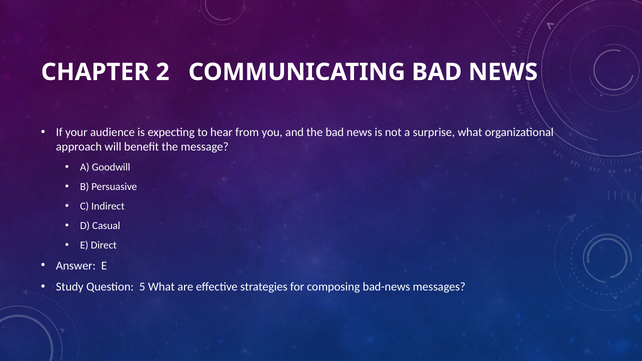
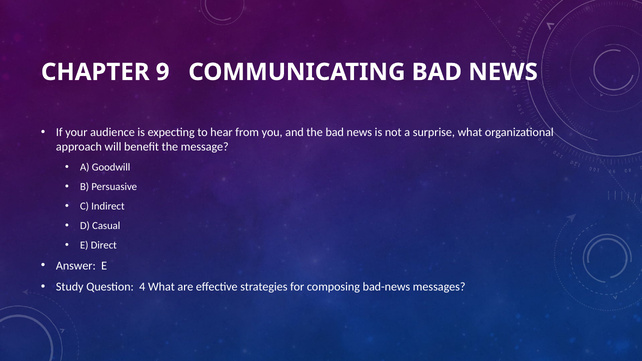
2: 2 -> 9
5: 5 -> 4
